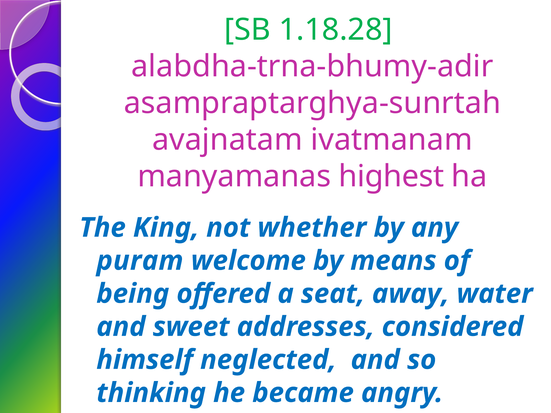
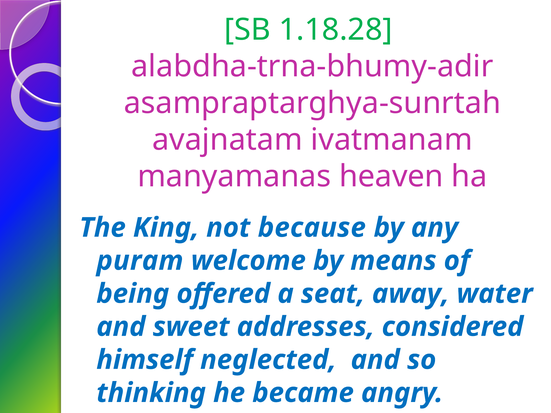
highest: highest -> heaven
whether: whether -> because
